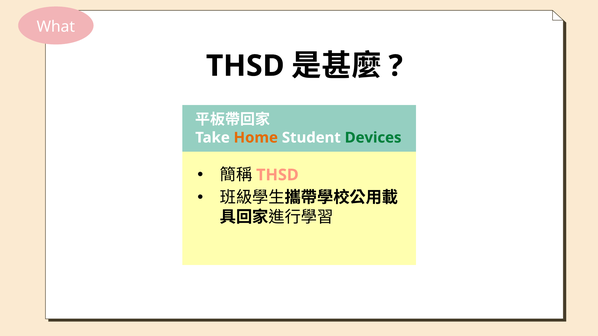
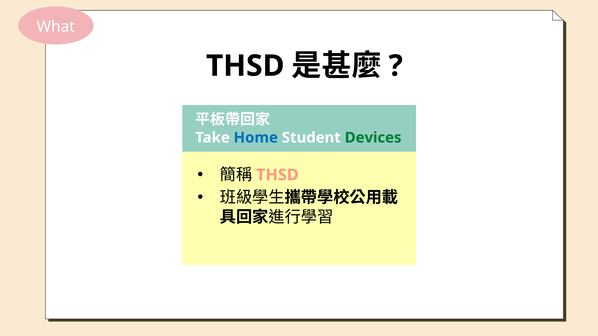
Home colour: orange -> blue
